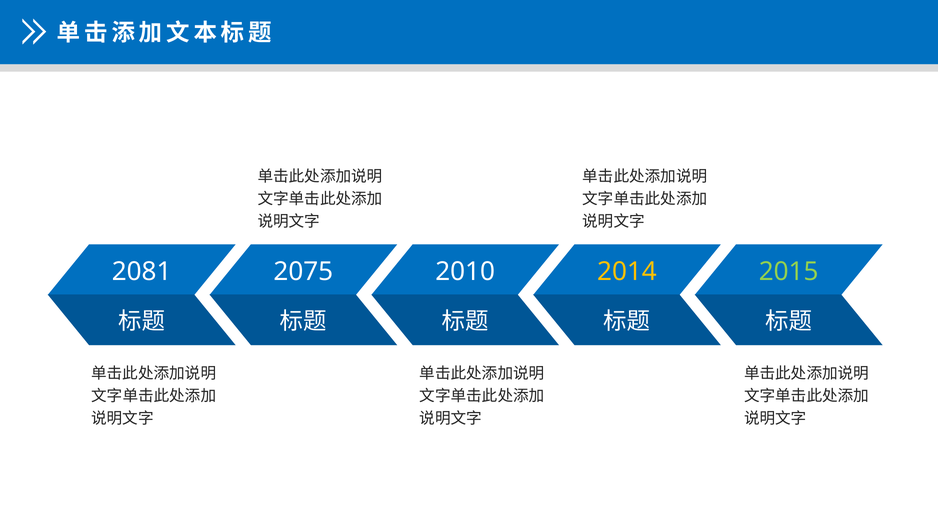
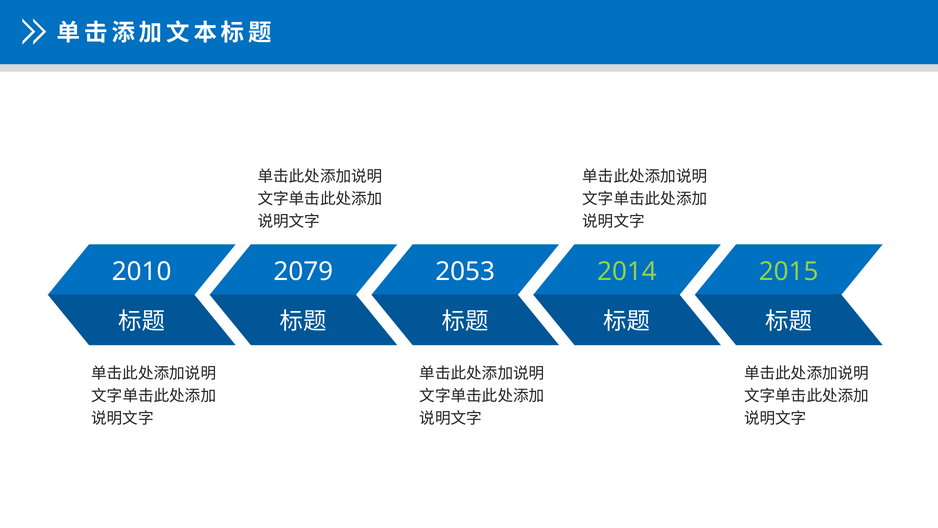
2081: 2081 -> 2010
2075: 2075 -> 2079
2010: 2010 -> 2053
2014 colour: yellow -> light green
